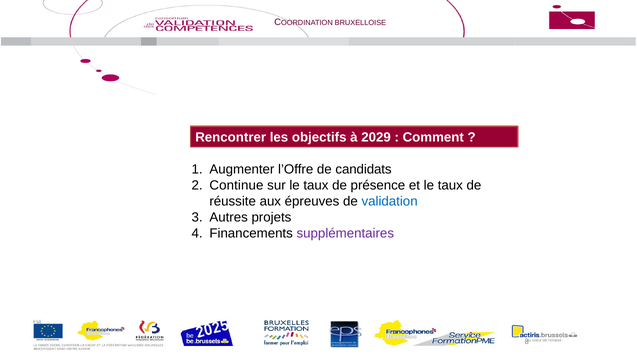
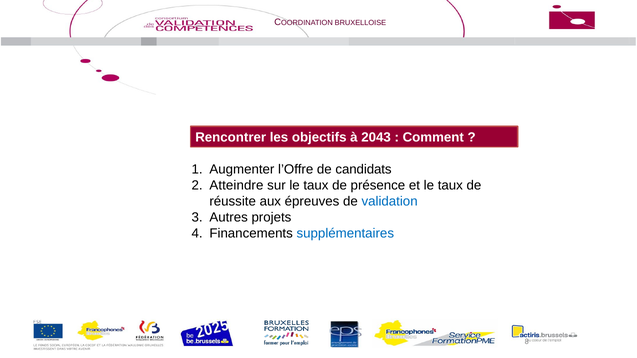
2029: 2029 -> 2043
Continue: Continue -> Atteindre
supplémentaires colour: purple -> blue
